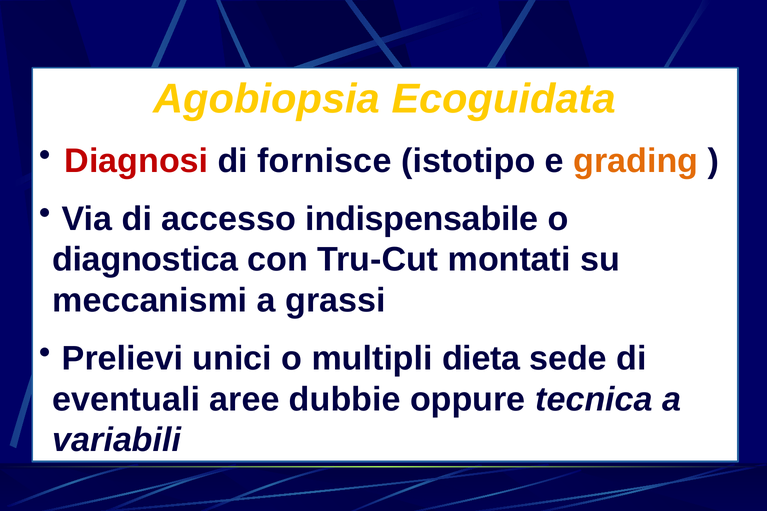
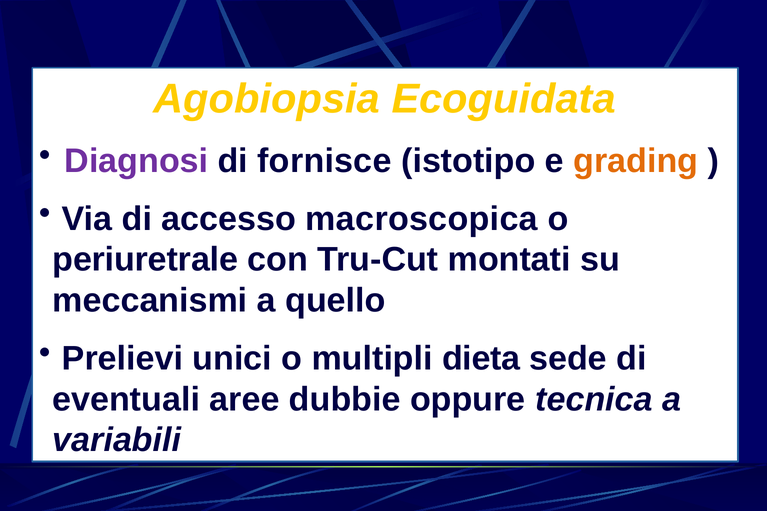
Diagnosi colour: red -> purple
indispensabile: indispensabile -> macroscopica
diagnostica: diagnostica -> periuretrale
grassi: grassi -> quello
